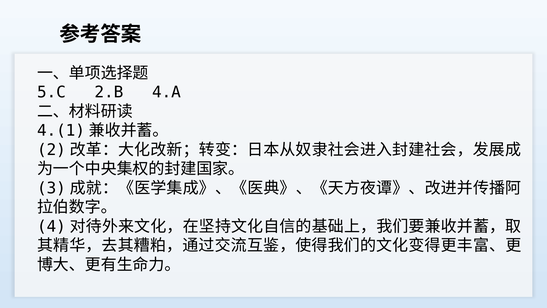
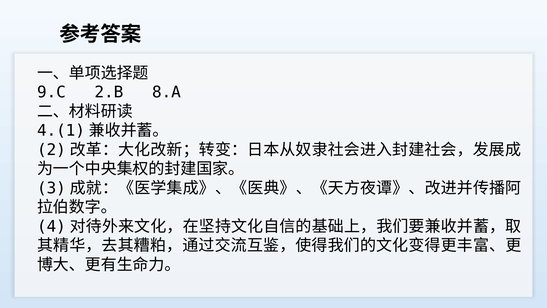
5.C: 5.C -> 9.C
4.A: 4.A -> 8.A
